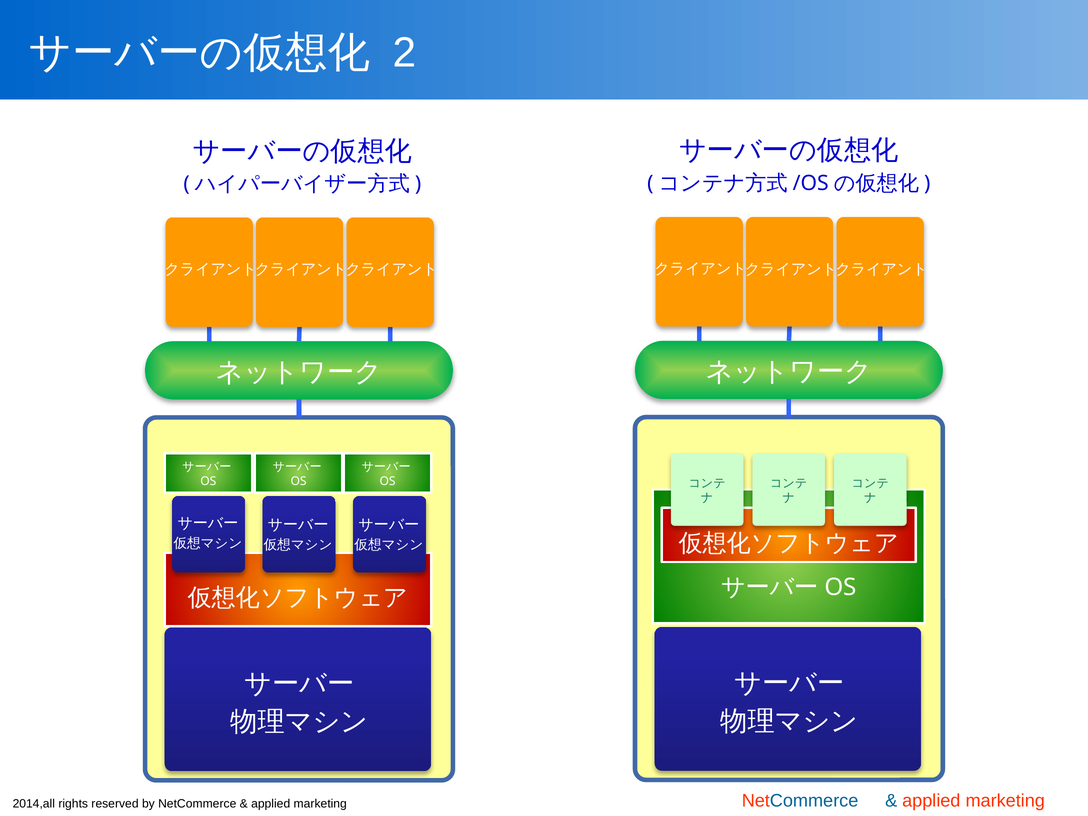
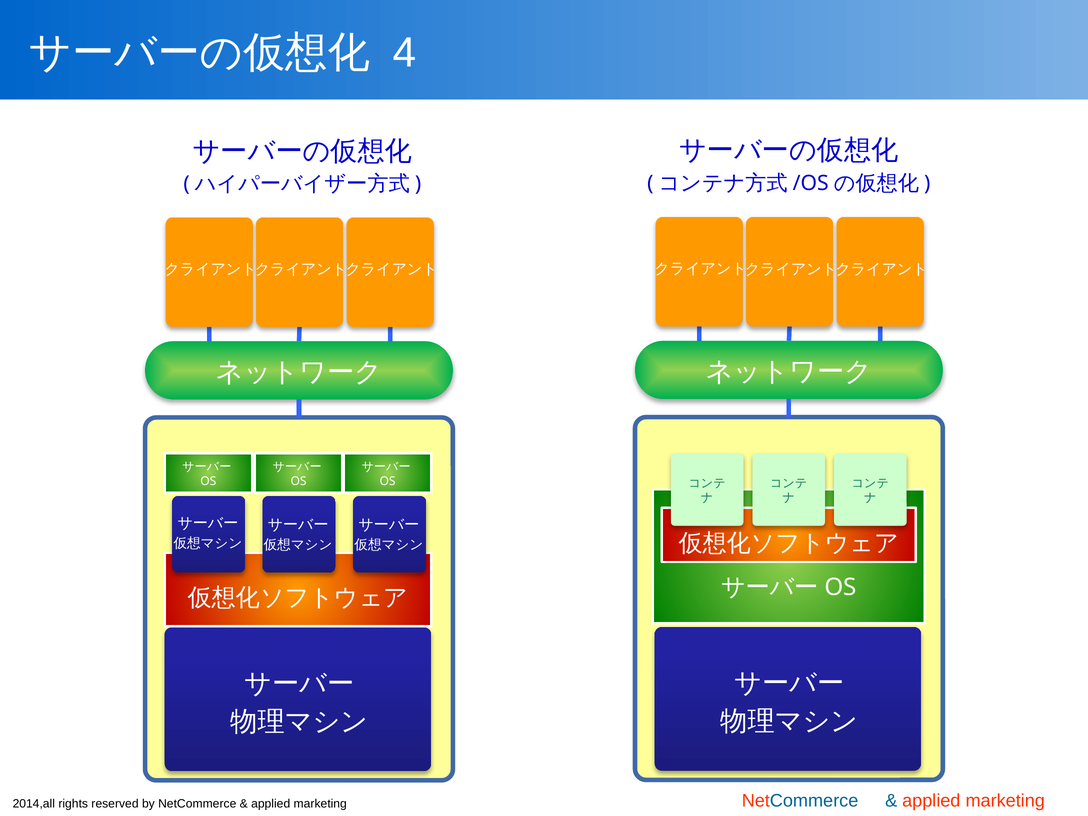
2: 2 -> 4
